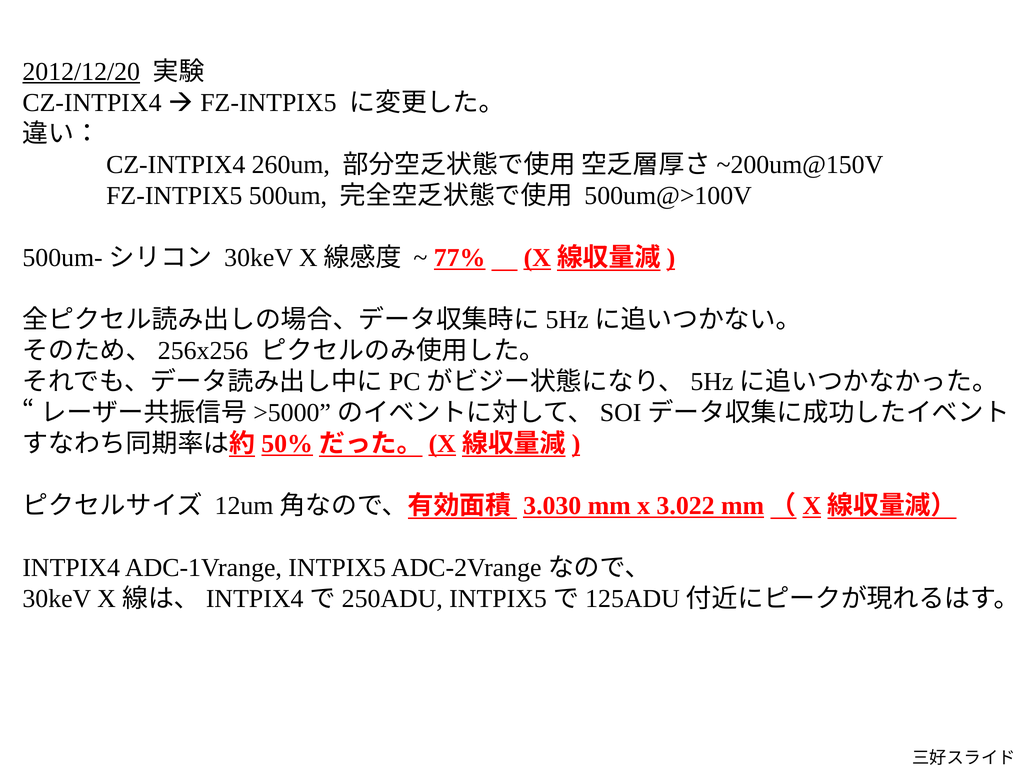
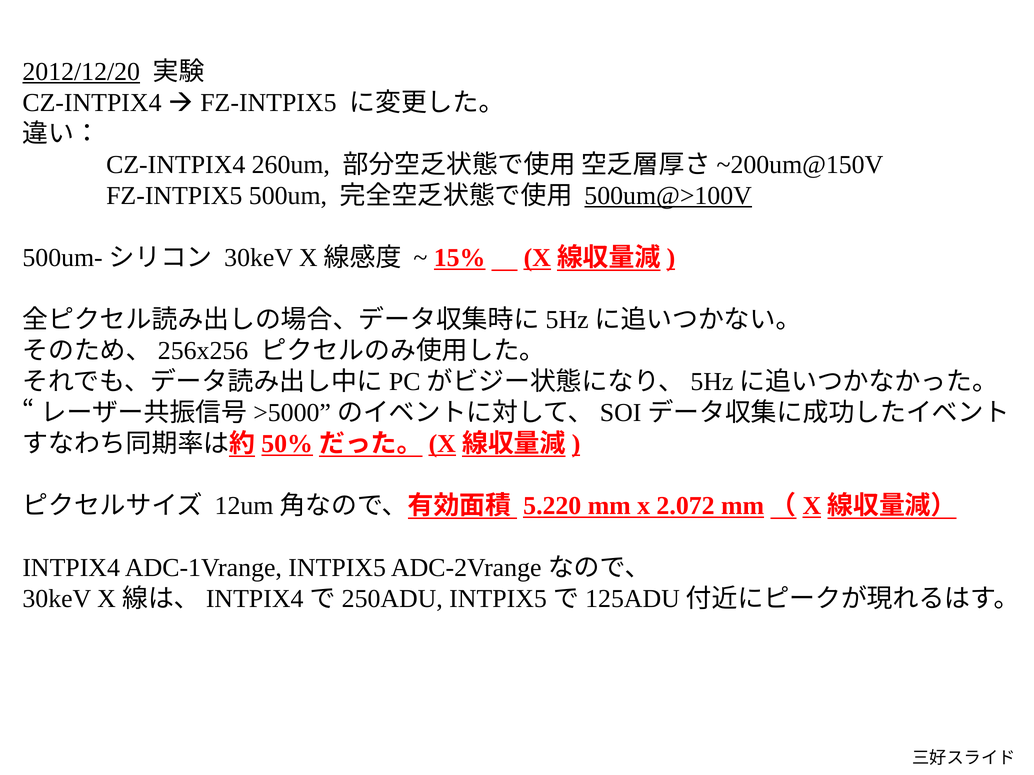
500um@>100V underline: none -> present
77%: 77% -> 15%
3.030: 3.030 -> 5.220
3.022: 3.022 -> 2.072
